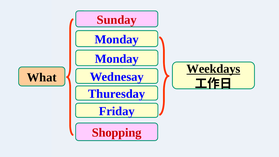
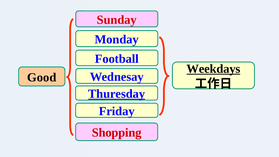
Monday at (117, 59): Monday -> Football
What: What -> Good
Thuresday underline: none -> present
